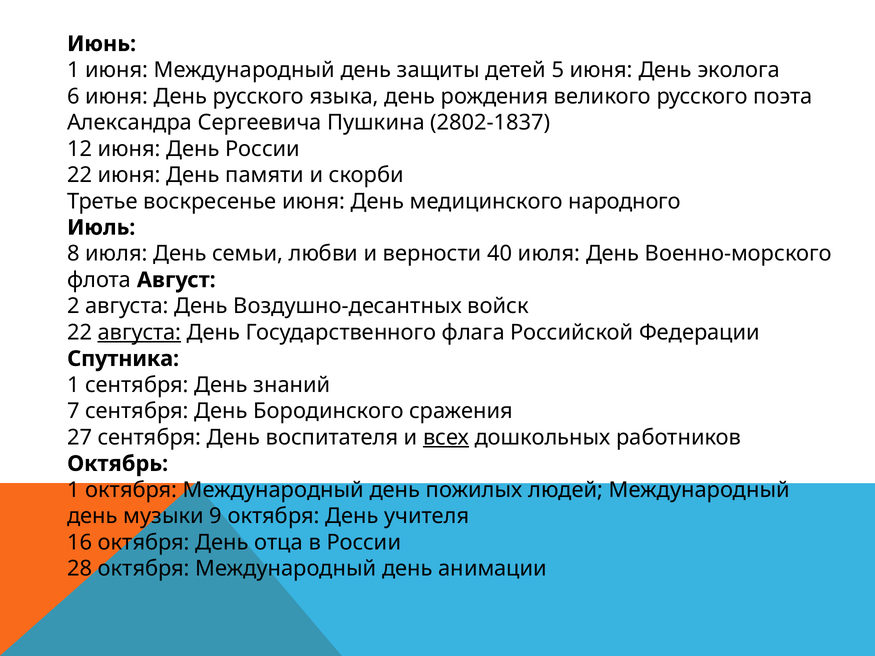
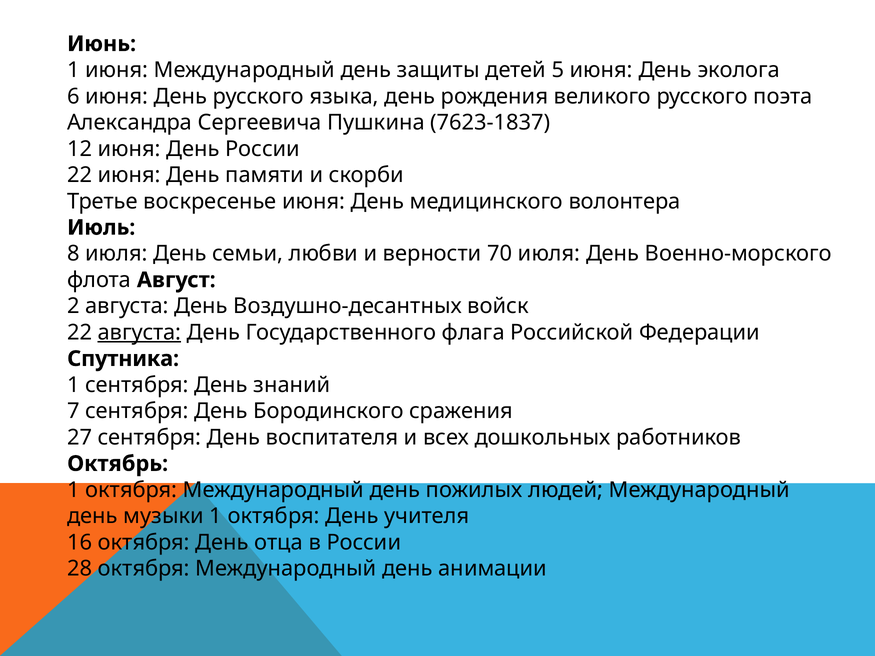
2802-1837: 2802-1837 -> 7623-1837
народного: народного -> волонтера
40: 40 -> 70
всех underline: present -> none
музыки 9: 9 -> 1
